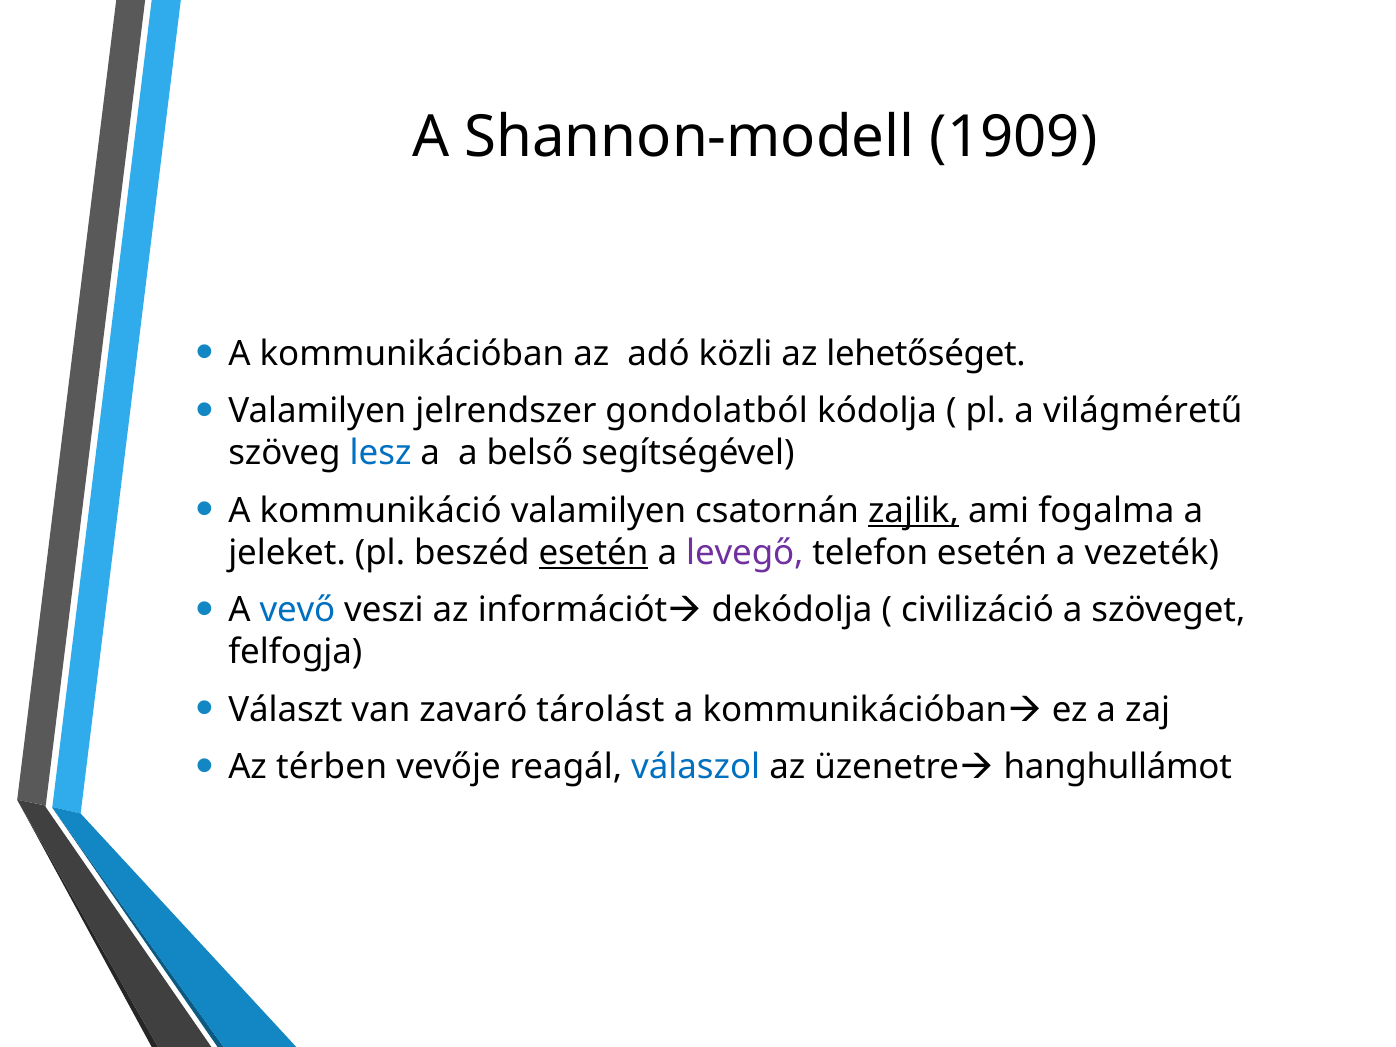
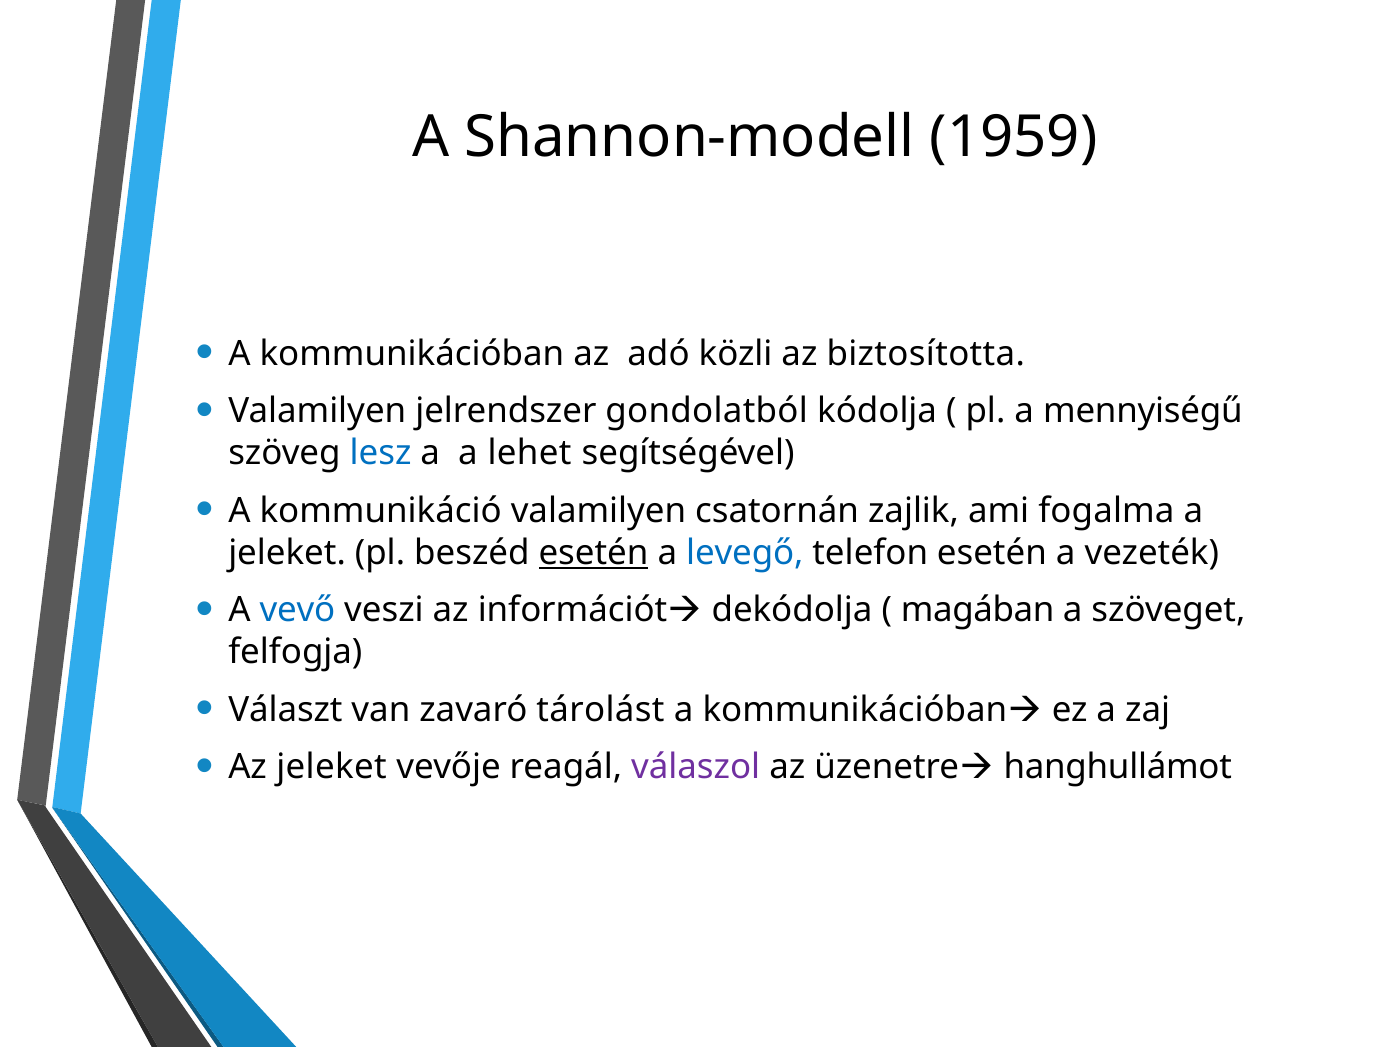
1909: 1909 -> 1959
lehetőséget: lehetőséget -> biztosította
világméretű: világméretű -> mennyiségű
belső: belső -> lehet
zajlik underline: present -> none
levegő colour: purple -> blue
civilizáció: civilizáció -> magában
Az térben: térben -> jeleket
válaszol colour: blue -> purple
